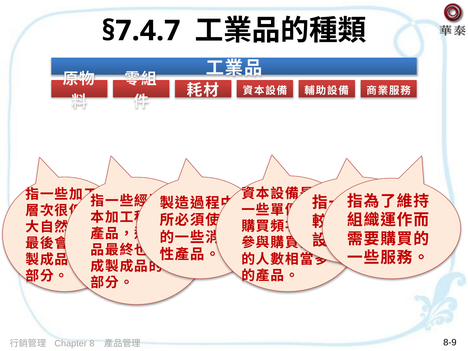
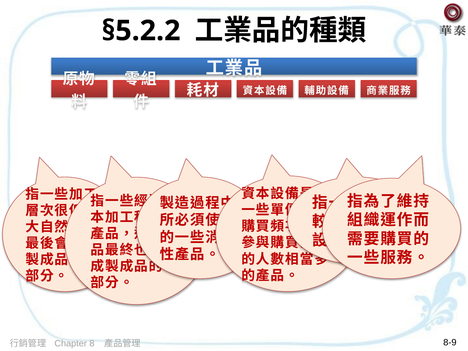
§7.4.7: §7.4.7 -> §5.2.2
